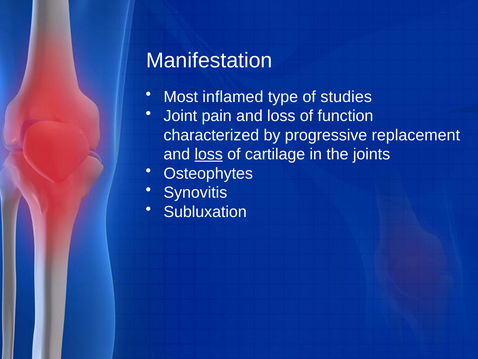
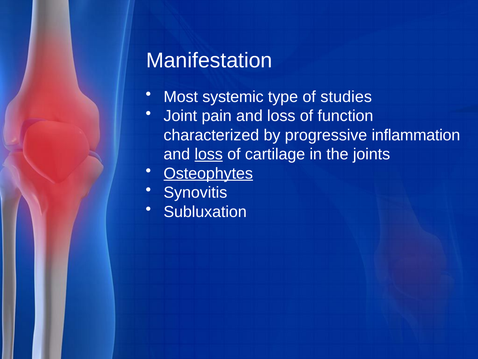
inflamed: inflamed -> systemic
replacement: replacement -> inflammation
Osteophytes underline: none -> present
